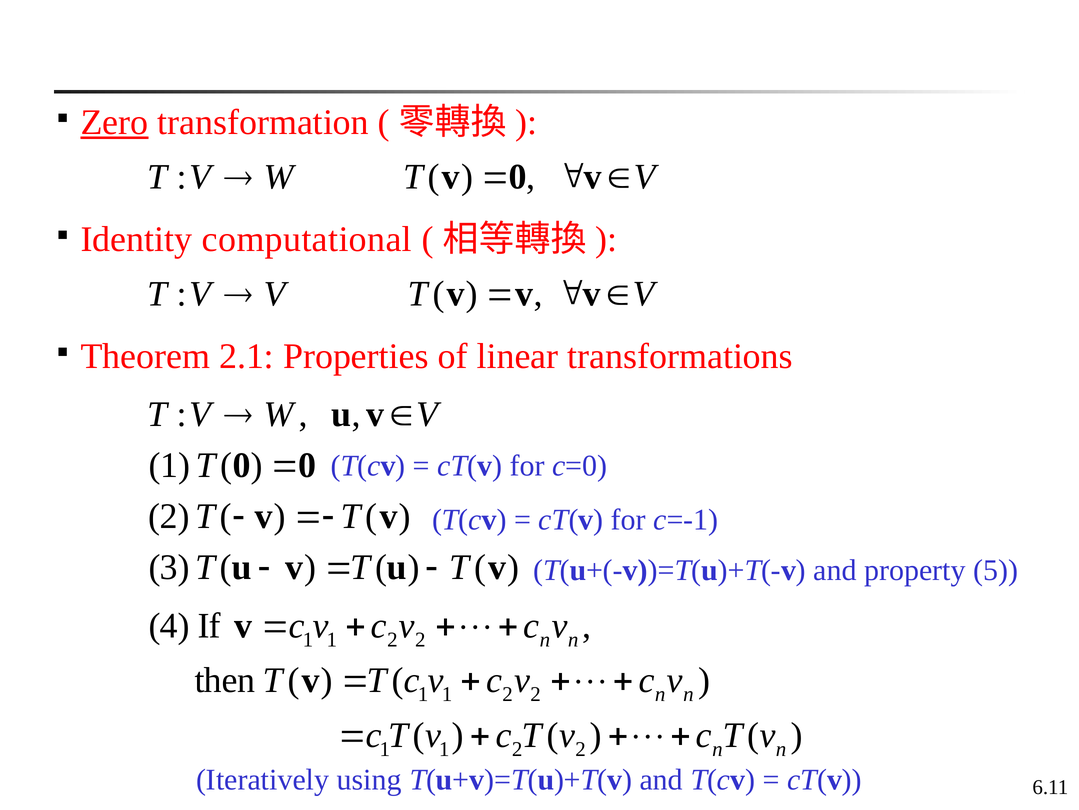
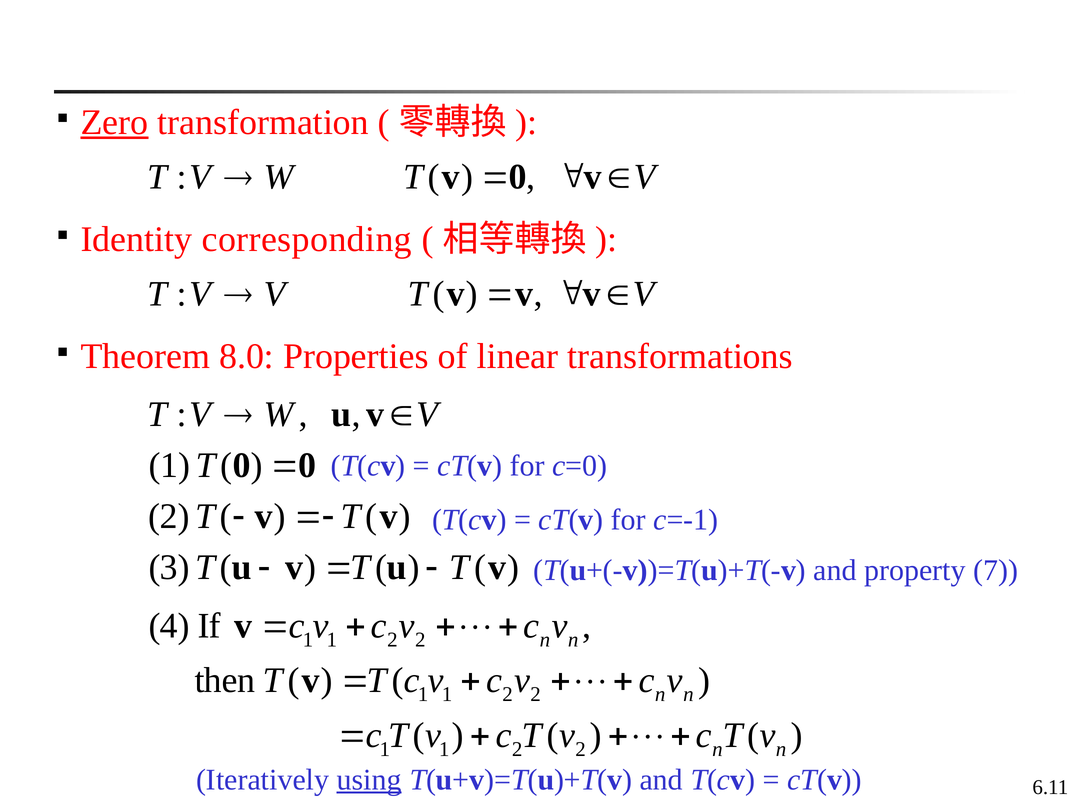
computational: computational -> corresponding
2.1: 2.1 -> 8.0
5: 5 -> 7
using underline: none -> present
